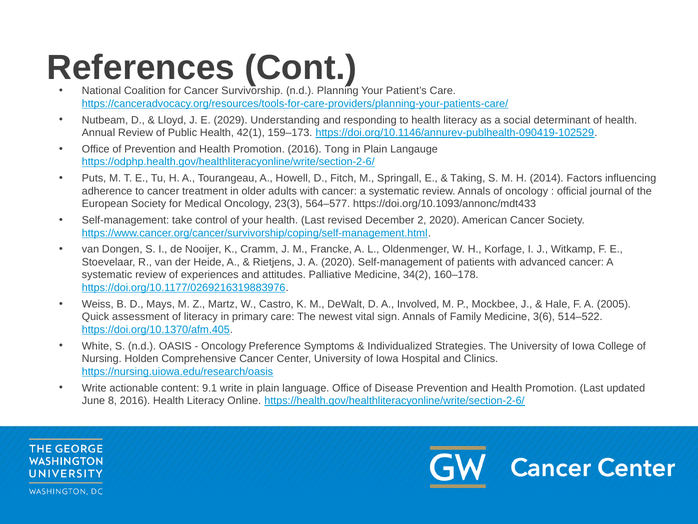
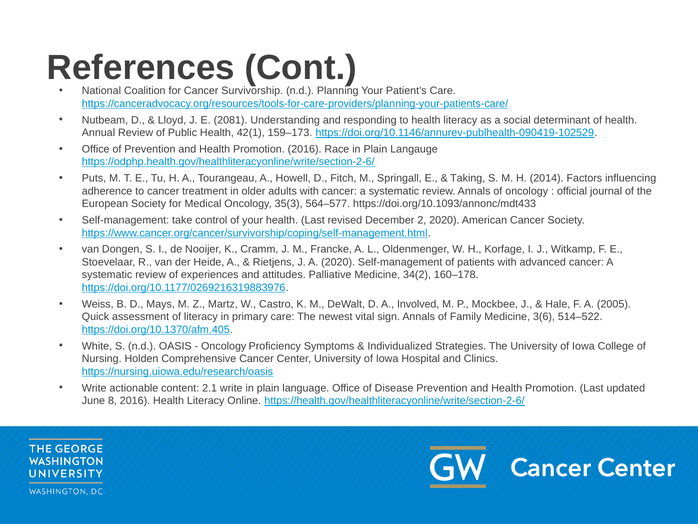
2029: 2029 -> 2081
Tong: Tong -> Race
23(3: 23(3 -> 35(3
Preference: Preference -> Proficiency
9.1: 9.1 -> 2.1
